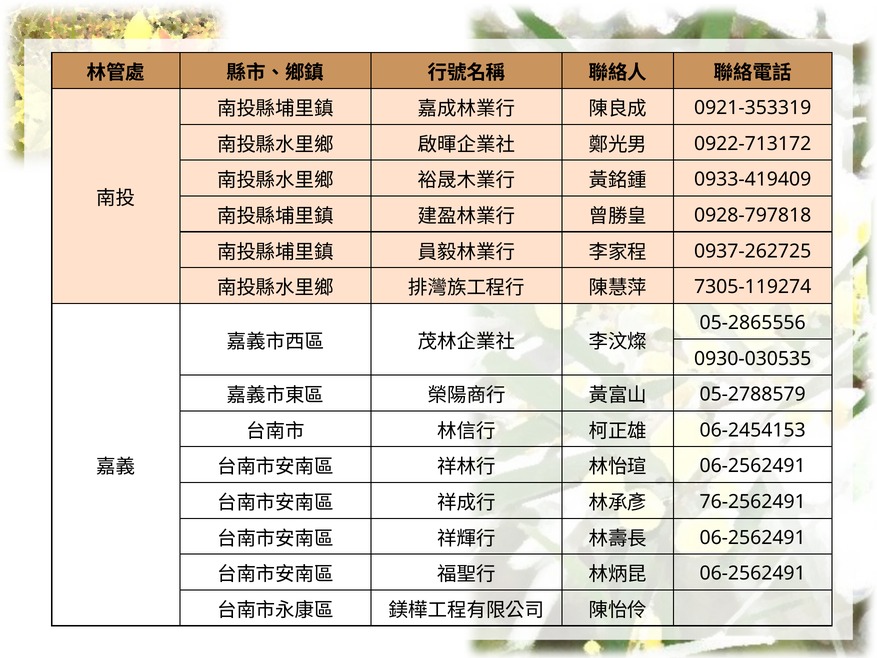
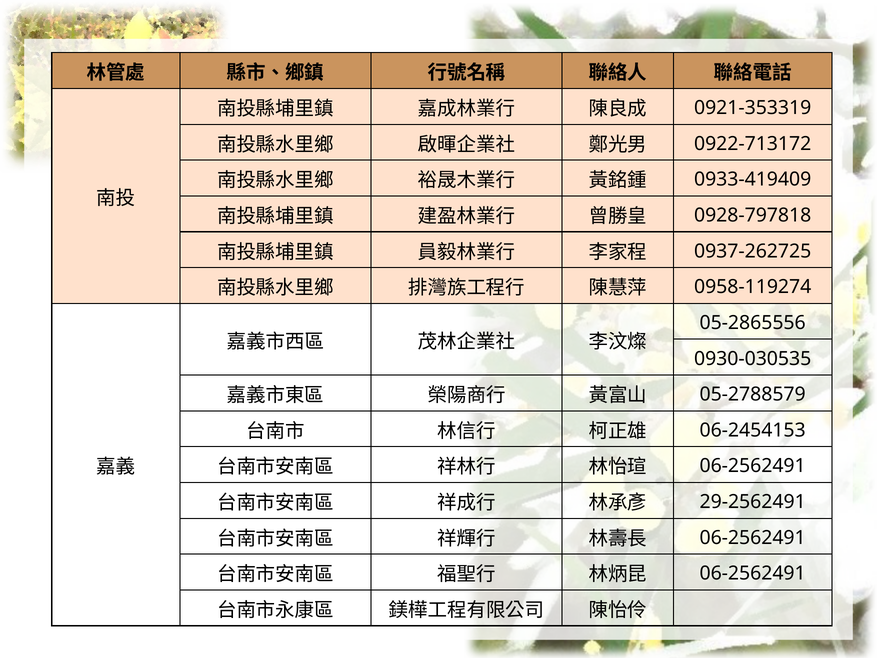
7305-119274: 7305-119274 -> 0958-119274
76-2562491: 76-2562491 -> 29-2562491
